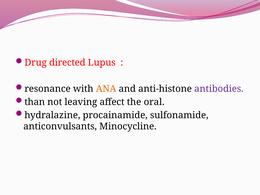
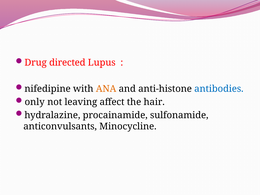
resonance: resonance -> nifedipine
antibodies colour: purple -> blue
than: than -> only
oral: oral -> hair
